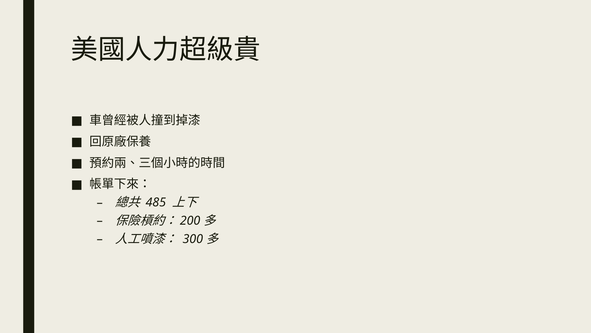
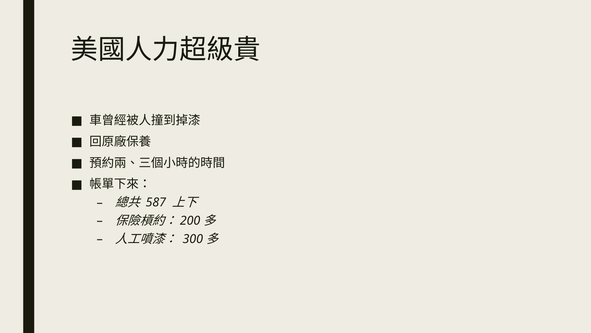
485: 485 -> 587
